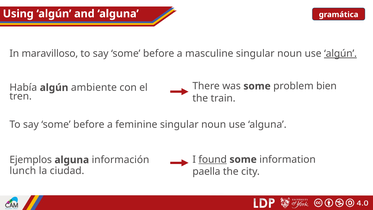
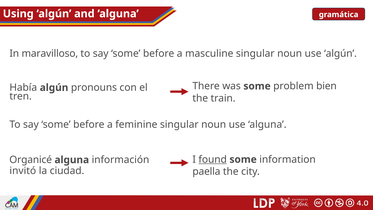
algún at (340, 53) underline: present -> none
ambiente: ambiente -> pronouns
Ejemplos: Ejemplos -> Organicé
lunch: lunch -> invitó
